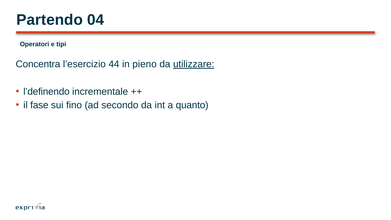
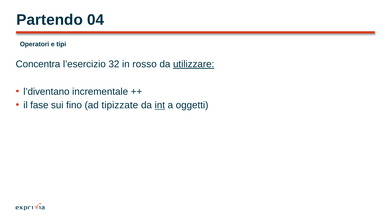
44: 44 -> 32
pieno: pieno -> rosso
l’definendo: l’definendo -> l’diventano
secondo: secondo -> tipizzate
int underline: none -> present
quanto: quanto -> oggetti
